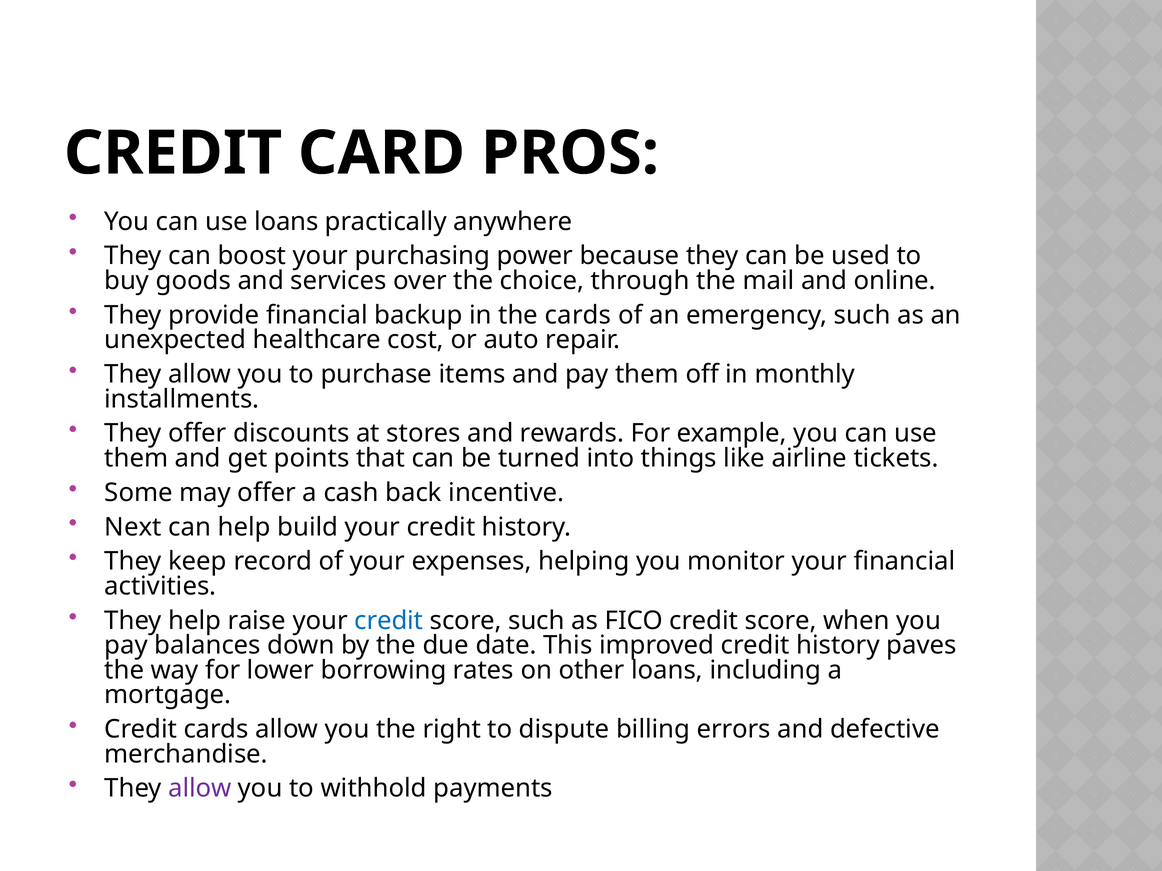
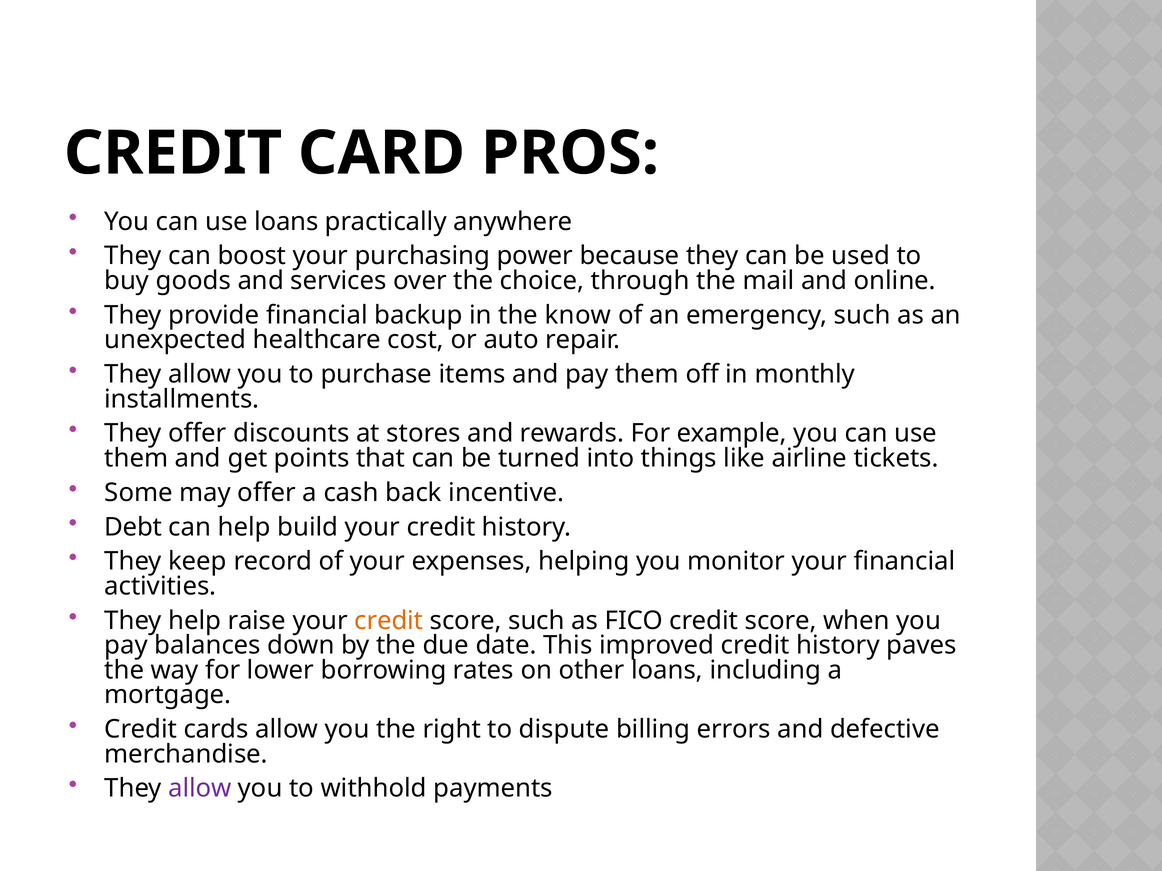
the cards: cards -> know
Next: Next -> Debt
credit at (389, 621) colour: blue -> orange
